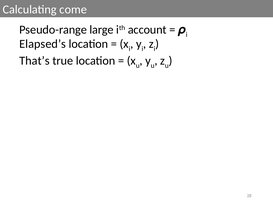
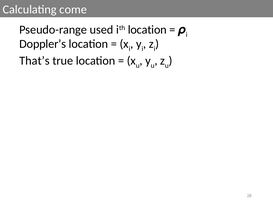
large: large -> used
ith account: account -> location
Elapsed’s: Elapsed’s -> Doppler’s
